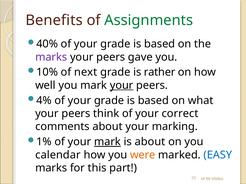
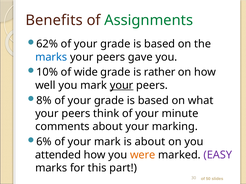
40%: 40% -> 62%
marks at (51, 57) colour: purple -> blue
next: next -> wide
4%: 4% -> 8%
correct: correct -> minute
1%: 1% -> 6%
mark at (107, 142) underline: present -> none
calendar: calendar -> attended
EASY colour: blue -> purple
